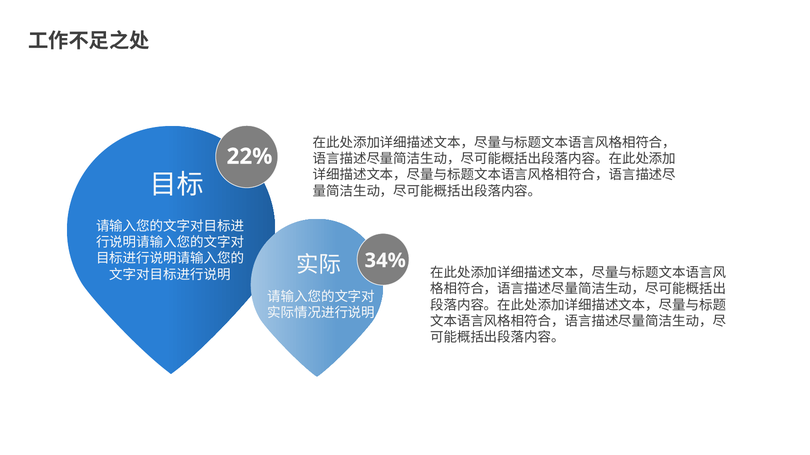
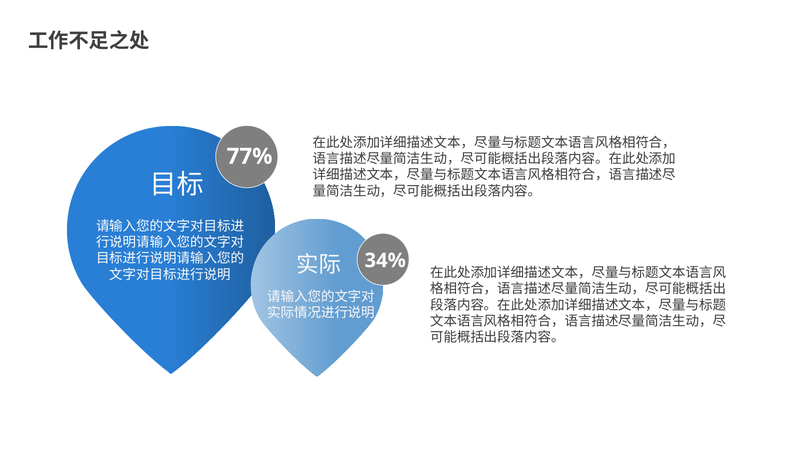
22%: 22% -> 77%
